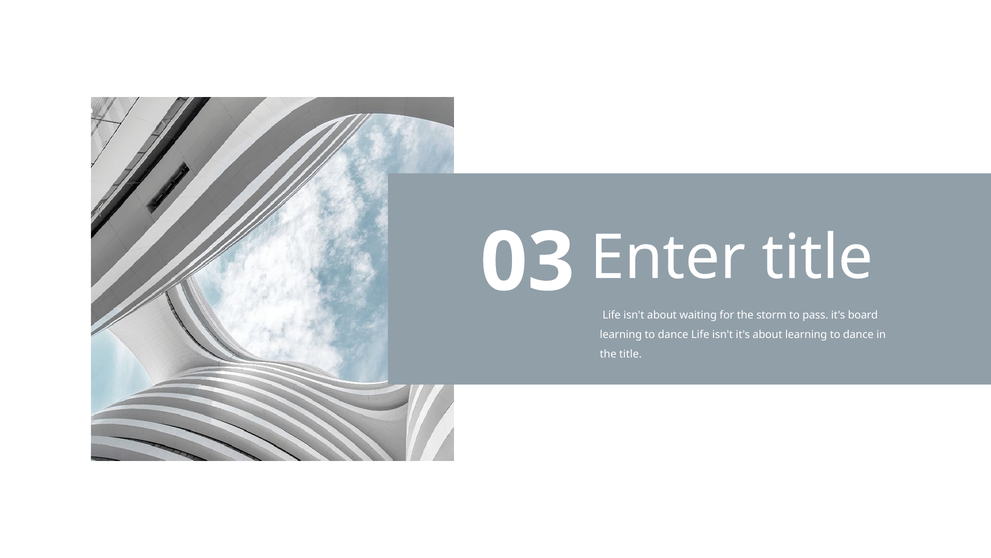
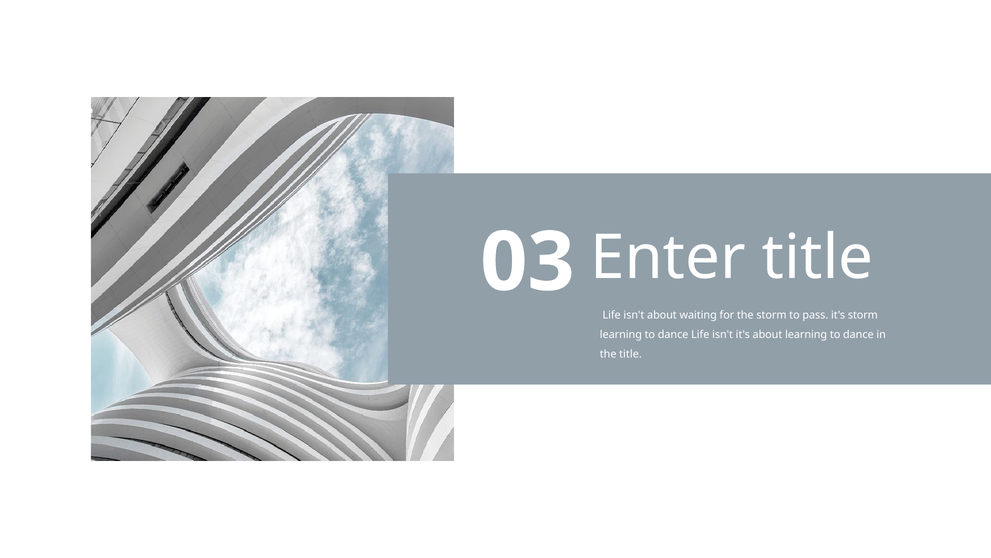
it's board: board -> storm
